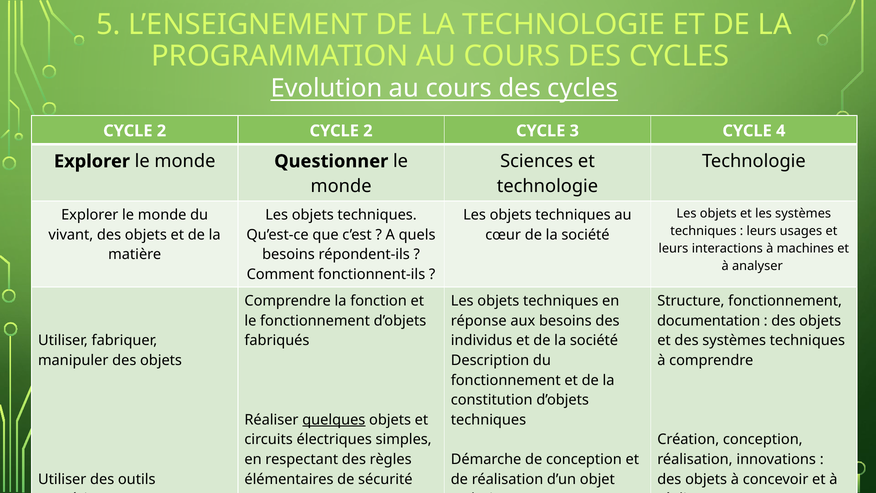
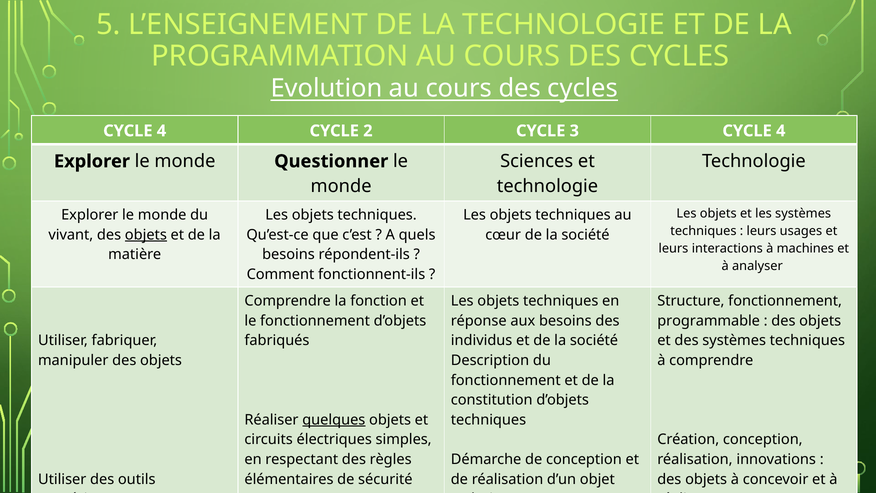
2 at (161, 131): 2 -> 4
objets at (146, 235) underline: none -> present
documentation: documentation -> programmable
